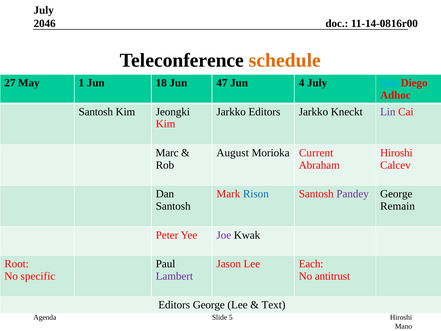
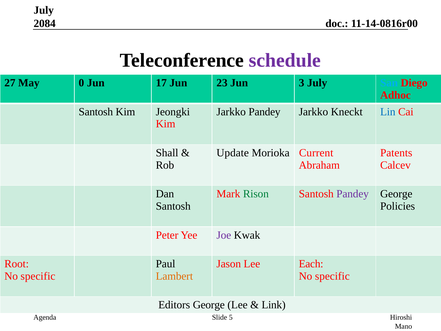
2046: 2046 -> 2084
schedule colour: orange -> purple
1: 1 -> 0
18: 18 -> 17
47: 47 -> 23
4: 4 -> 3
Jarkko Editors: Editors -> Pandey
Lin colour: purple -> blue
Marc: Marc -> Shall
August: August -> Update
Hiroshi at (396, 153): Hiroshi -> Patents
Rison colour: blue -> green
Remain: Remain -> Policies
Lambert colour: purple -> orange
antitrust at (332, 276): antitrust -> specific
Text: Text -> Link
